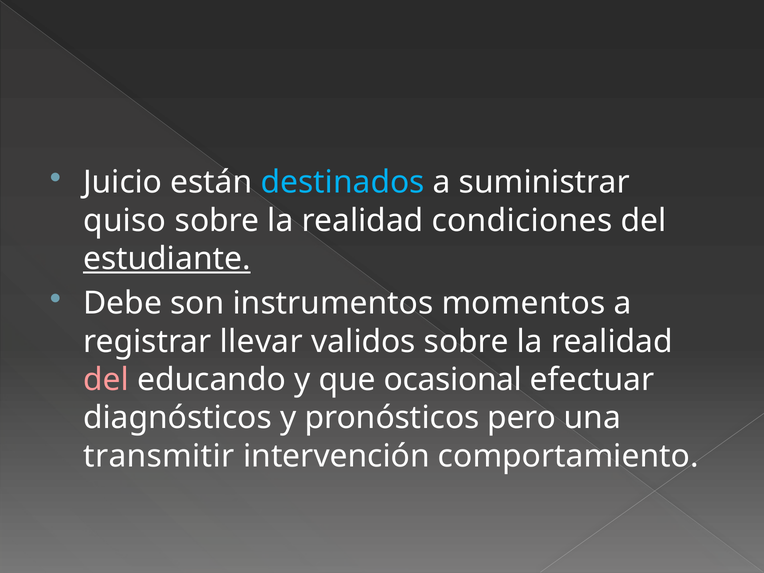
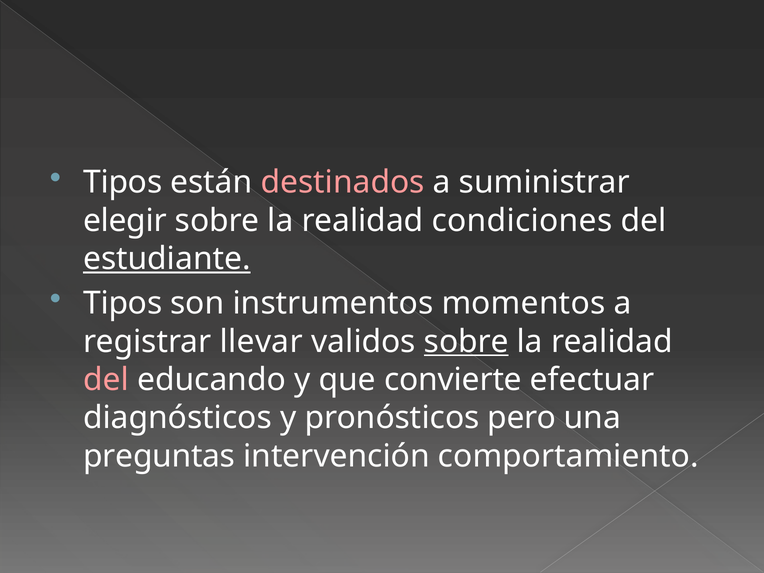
Juicio at (123, 182): Juicio -> Tipos
destinados colour: light blue -> pink
quiso: quiso -> elegir
Debe at (123, 303): Debe -> Tipos
sobre at (466, 342) underline: none -> present
ocasional: ocasional -> convierte
transmitir: transmitir -> preguntas
